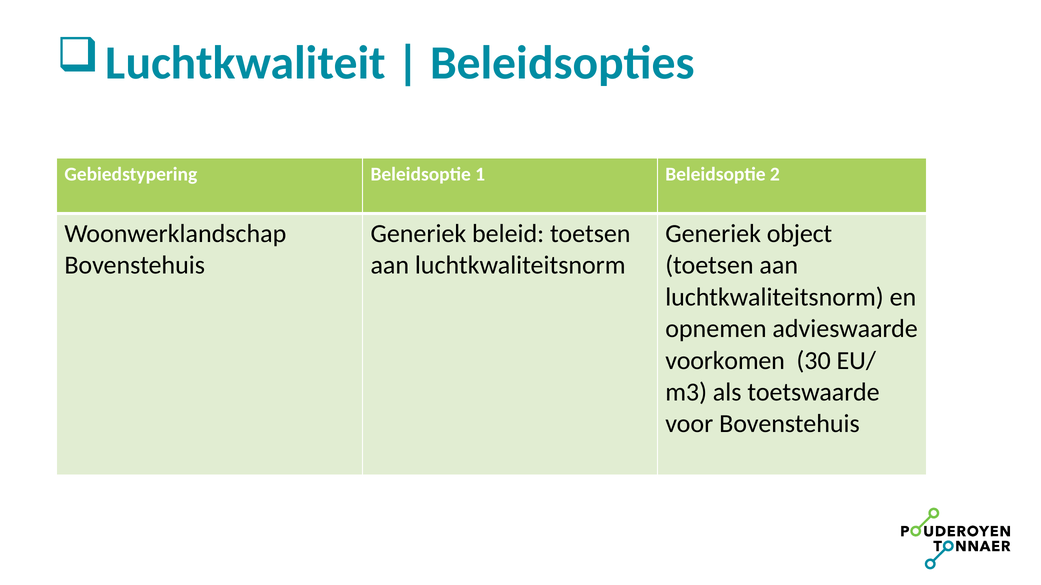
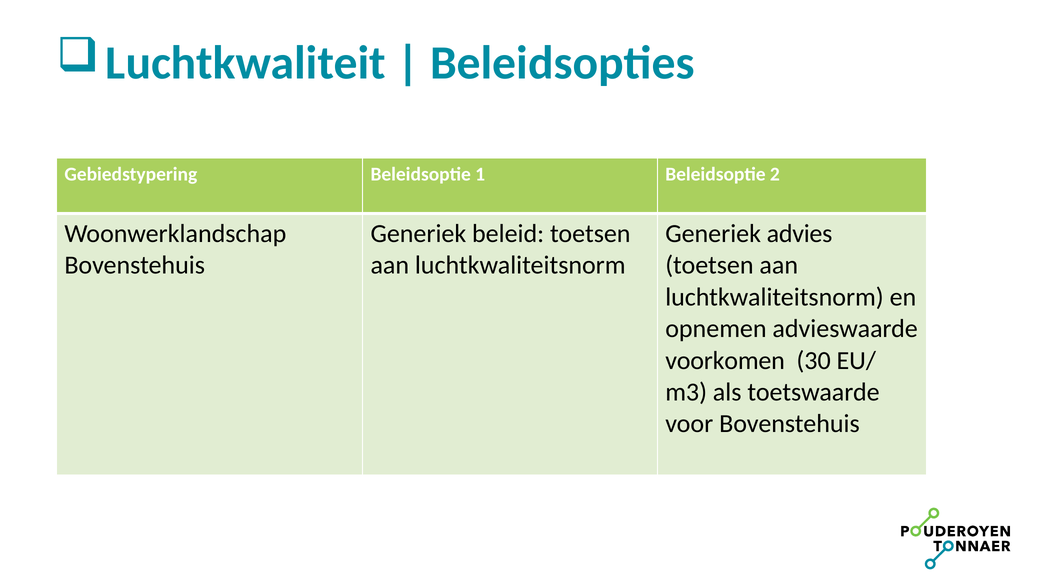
object: object -> advies
